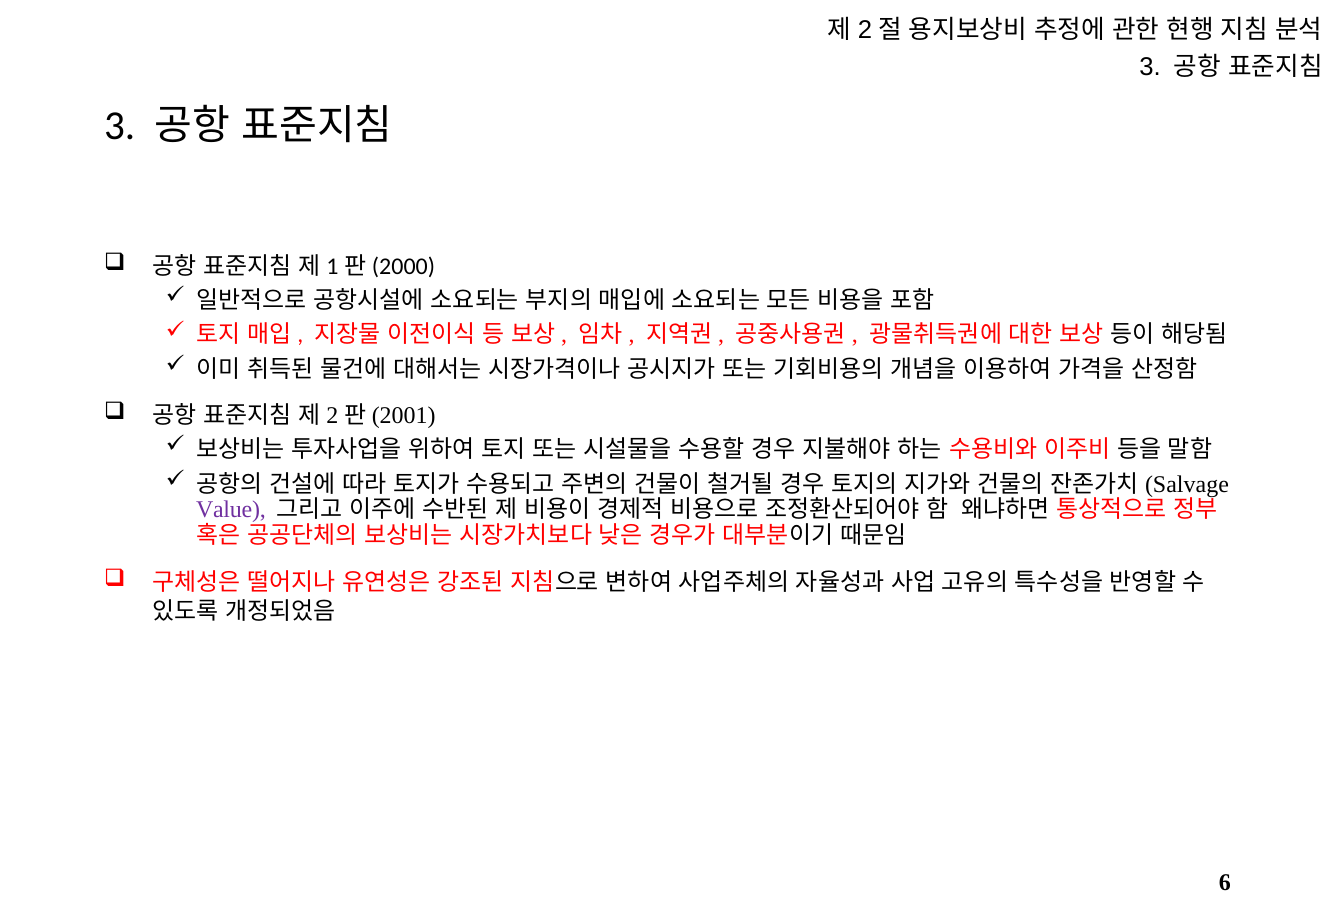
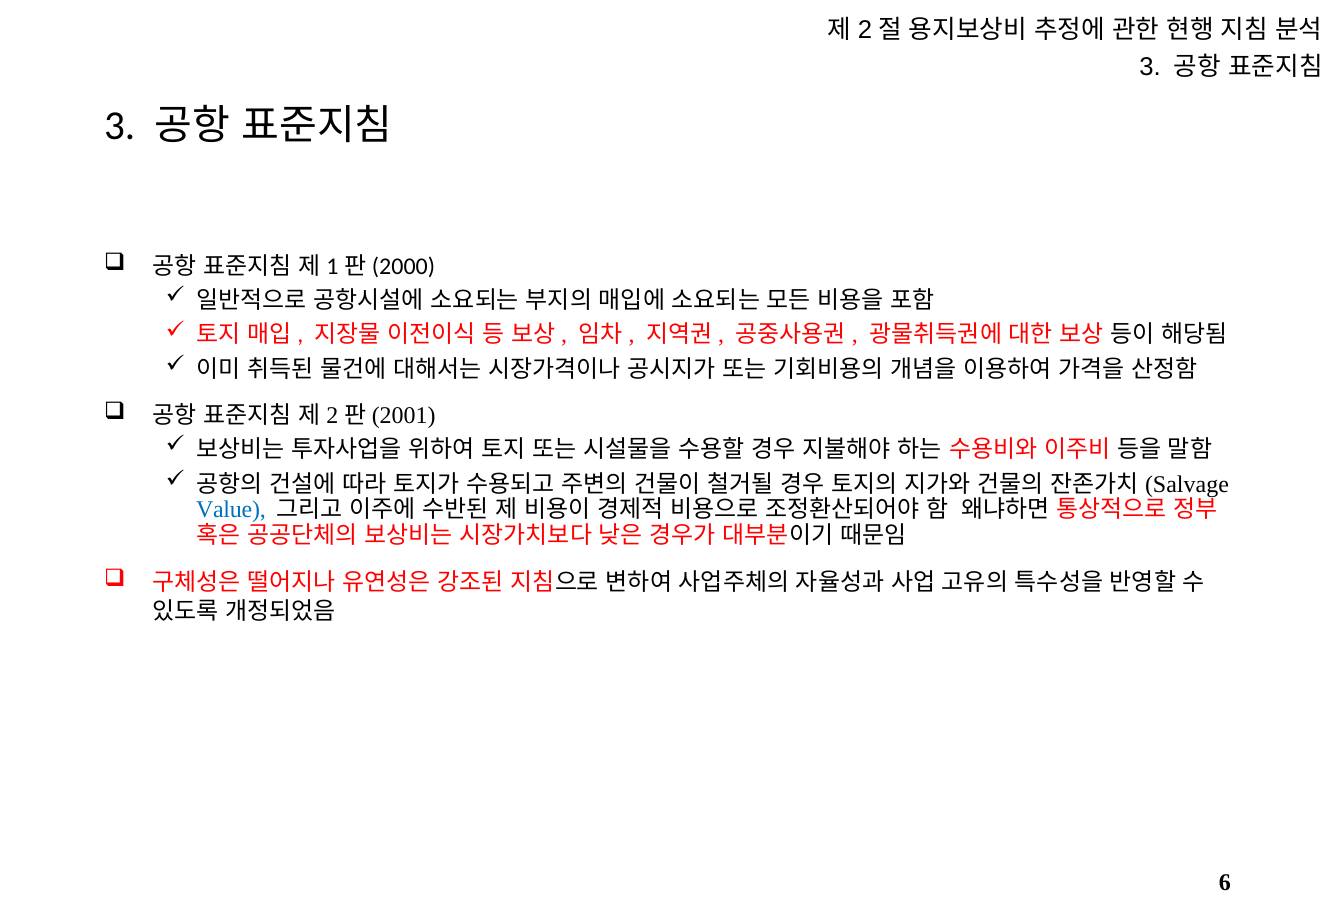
Value colour: purple -> blue
